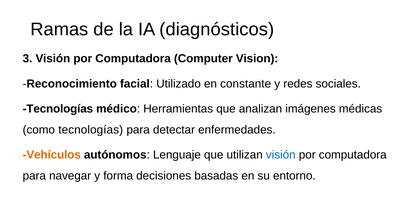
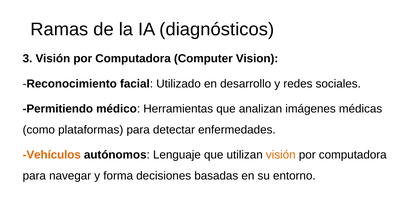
constante: constante -> desarrollo
Tecnologías at (58, 109): Tecnologías -> Permitiendo
como tecnologías: tecnologías -> plataformas
visión at (281, 155) colour: blue -> orange
